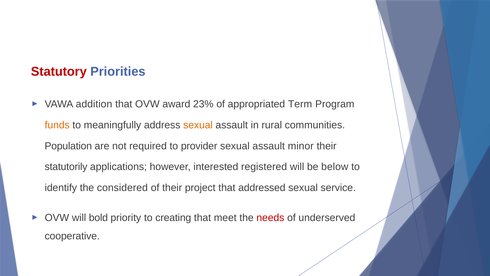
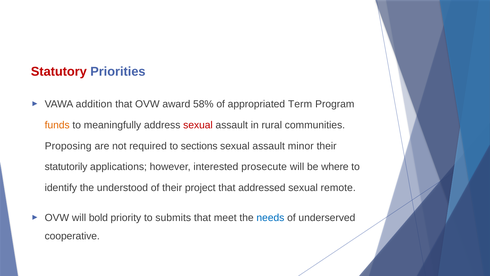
23%: 23% -> 58%
sexual at (198, 125) colour: orange -> red
Population: Population -> Proposing
provider: provider -> sections
registered: registered -> prosecute
below: below -> where
considered: considered -> understood
service: service -> remote
creating: creating -> submits
needs colour: red -> blue
